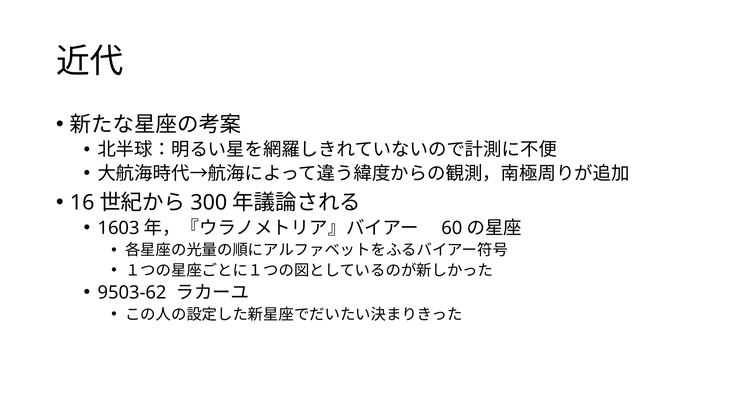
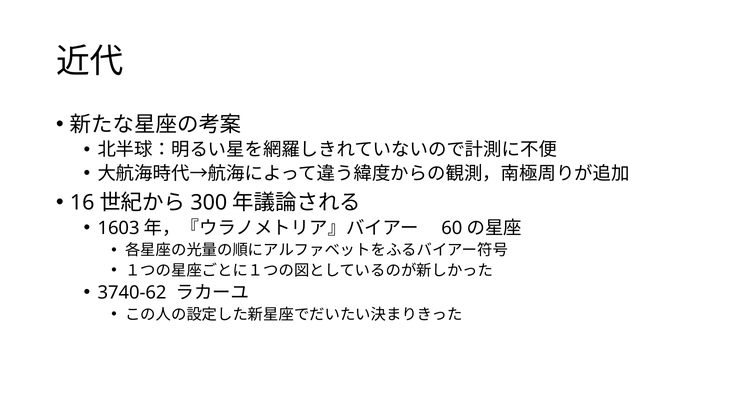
9503-62: 9503-62 -> 3740-62
